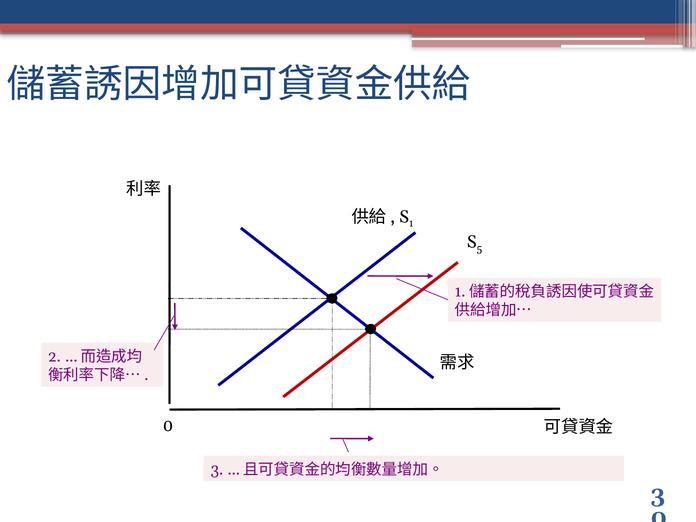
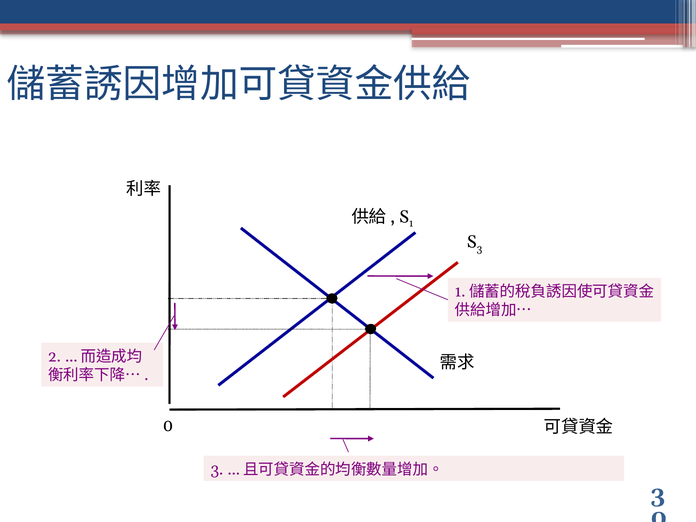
5 at (479, 249): 5 -> 3
